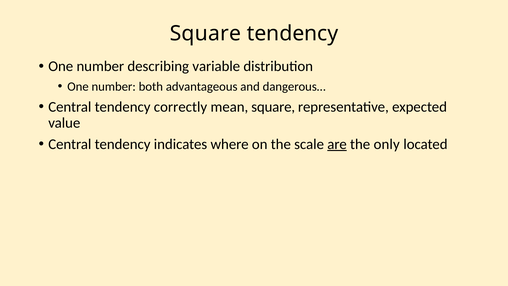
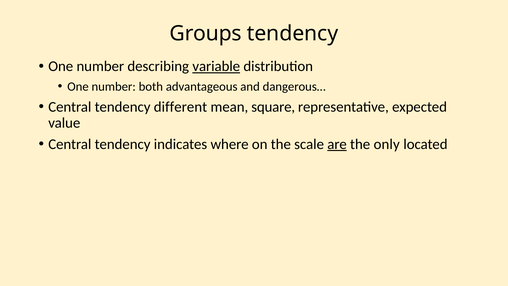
Square at (205, 33): Square -> Groups
variable underline: none -> present
correctly: correctly -> different
